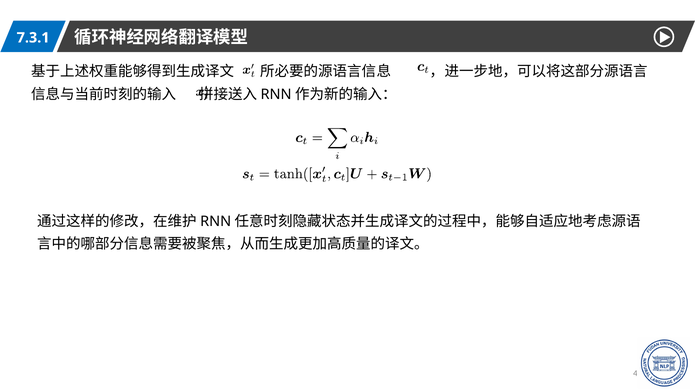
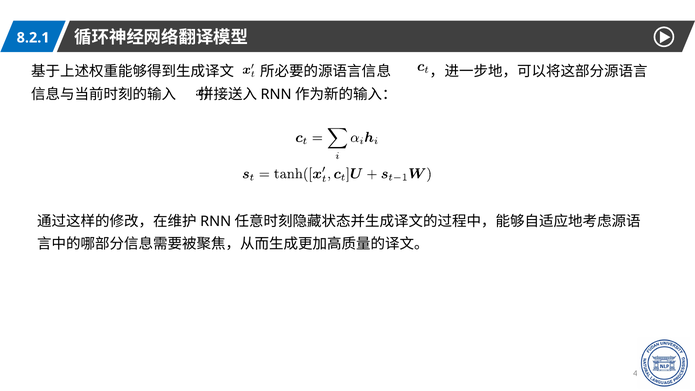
7.3.1: 7.3.1 -> 8.2.1
